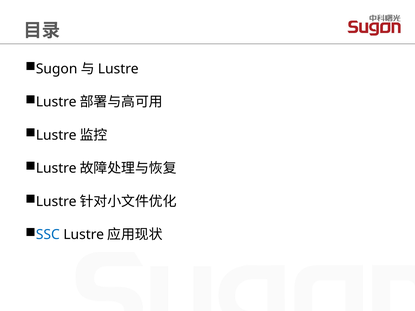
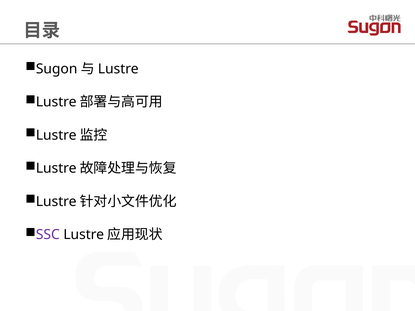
SSC colour: blue -> purple
